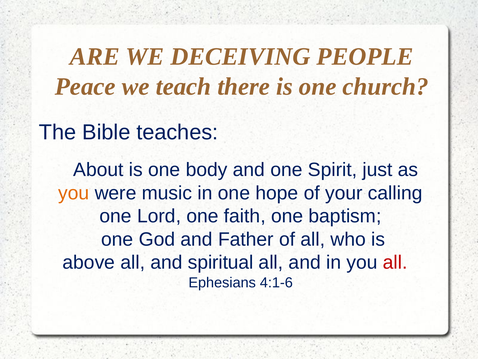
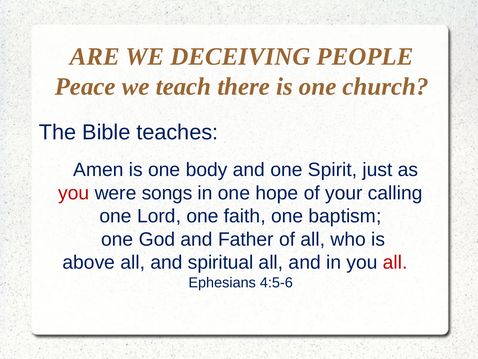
About: About -> Amen
you at (74, 193) colour: orange -> red
music: music -> songs
4:1-6: 4:1-6 -> 4:5-6
